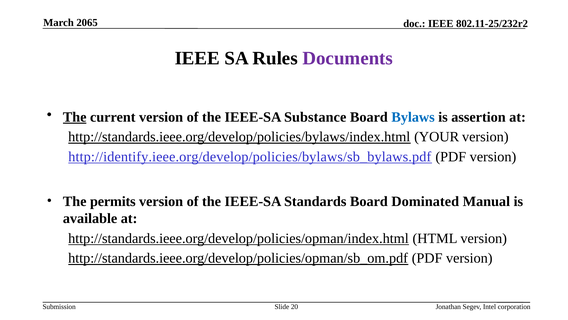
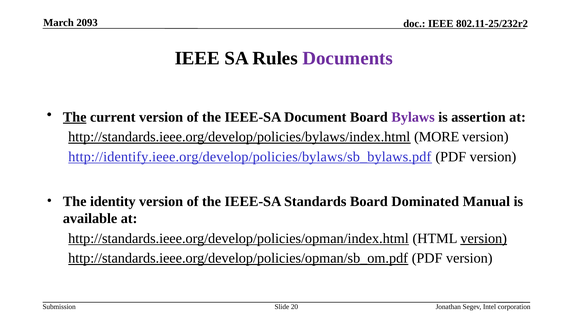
2065: 2065 -> 2093
Substance: Substance -> Document
Bylaws colour: blue -> purple
YOUR: YOUR -> MORE
permits: permits -> identity
version at (484, 238) underline: none -> present
